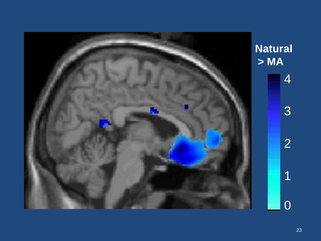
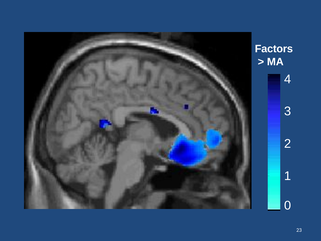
Natural: Natural -> Factors
